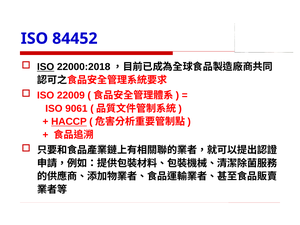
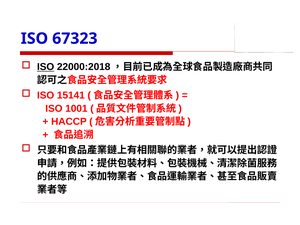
84452: 84452 -> 67323
22009: 22009 -> 15141
9061: 9061 -> 1001
HACCP underline: present -> none
